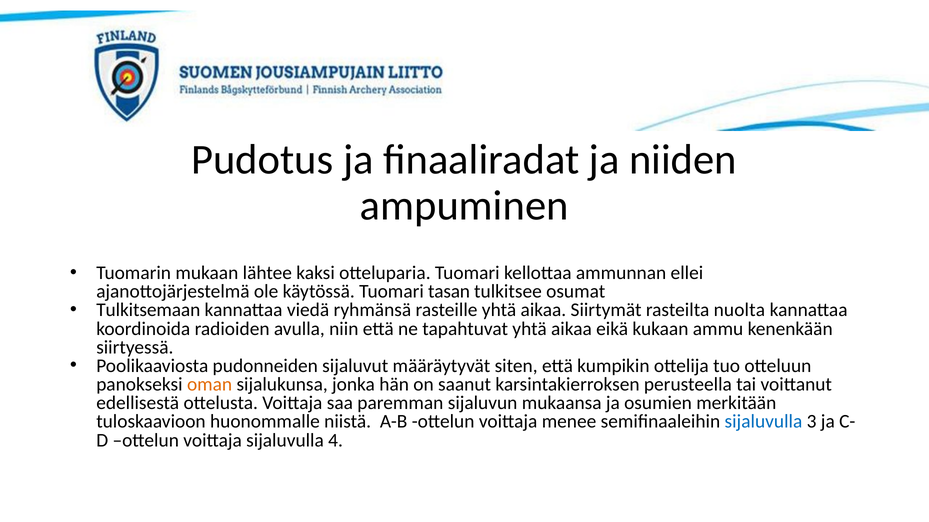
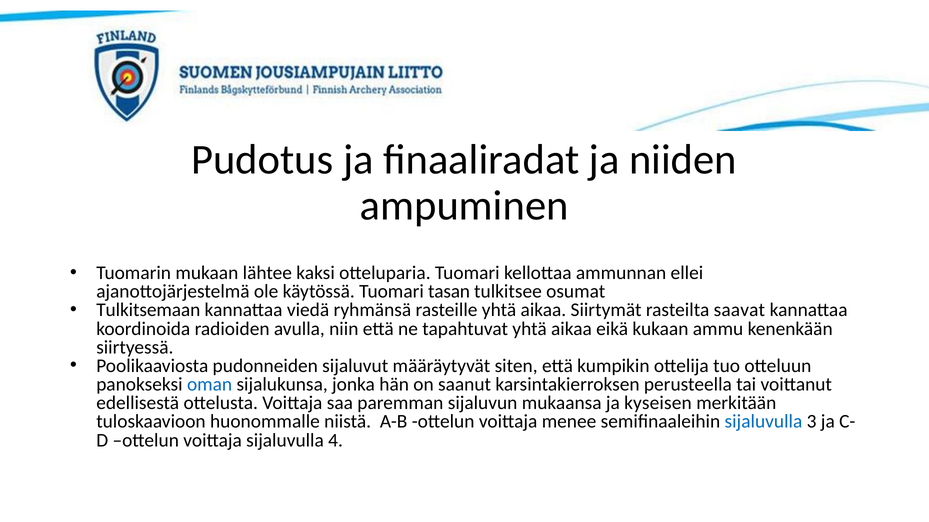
nuolta: nuolta -> saavat
oman colour: orange -> blue
osumien: osumien -> kyseisen
